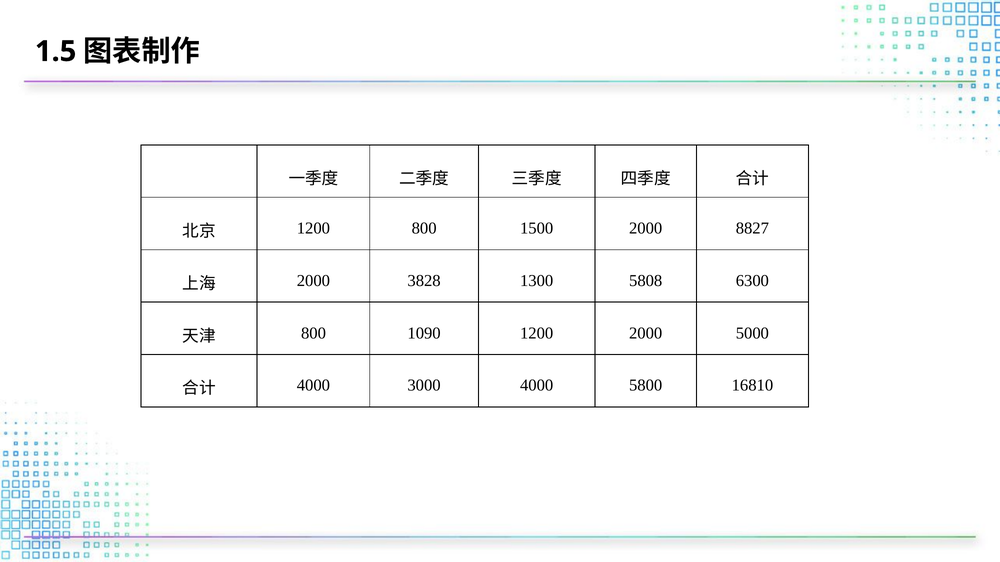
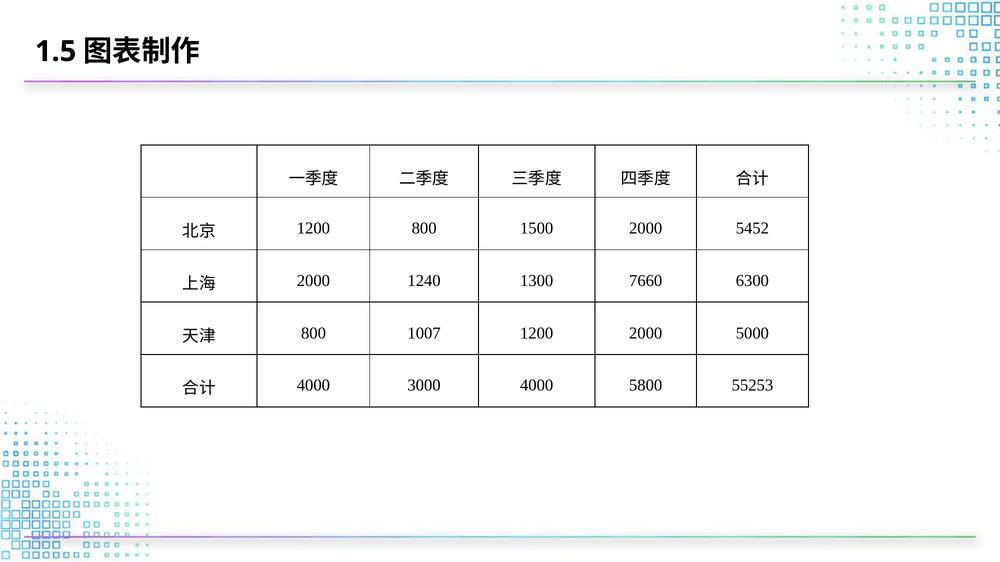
8827: 8827 -> 5452
3828: 3828 -> 1240
5808: 5808 -> 7660
1090: 1090 -> 1007
16810: 16810 -> 55253
